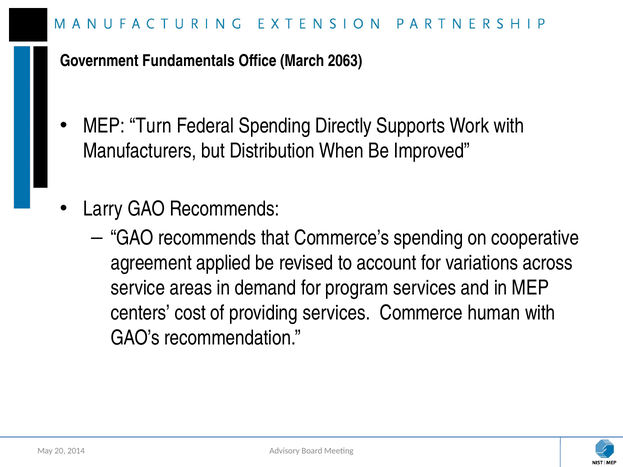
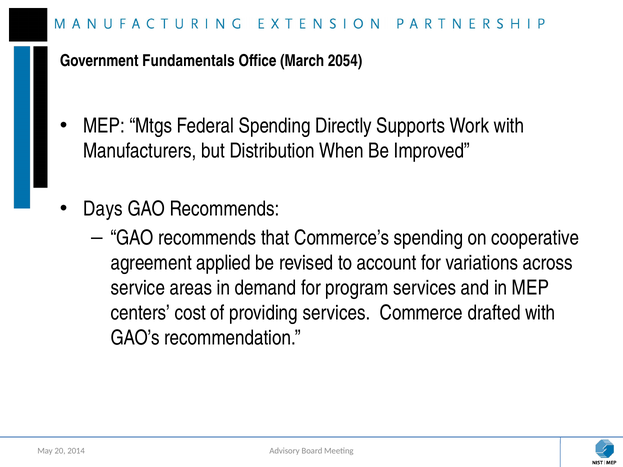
2063: 2063 -> 2054
Turn: Turn -> Mtgs
Larry: Larry -> Days
human: human -> drafted
